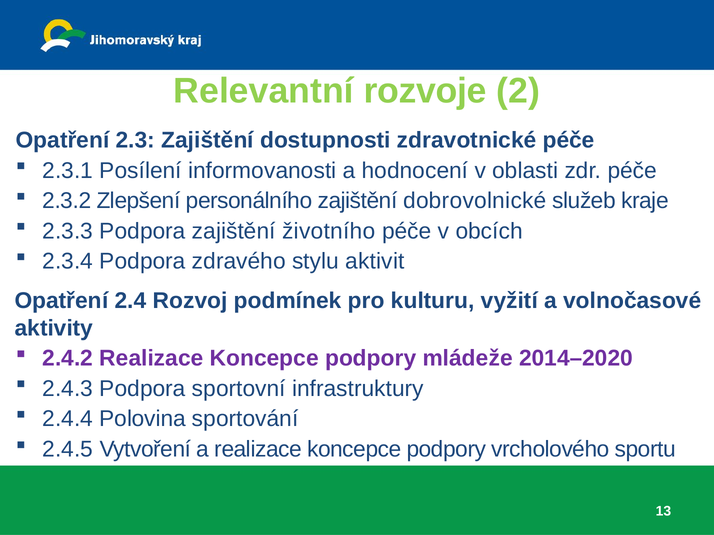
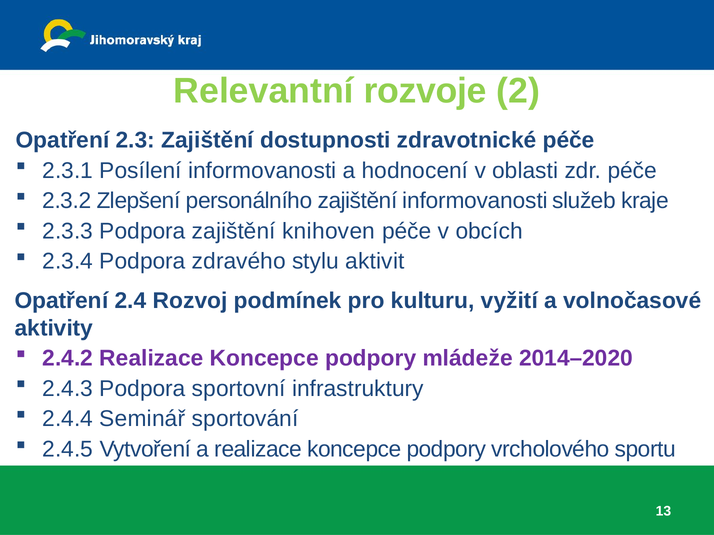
zajištění dobrovolnické: dobrovolnické -> informovanosti
životního: životního -> knihoven
Polovina: Polovina -> Seminář
